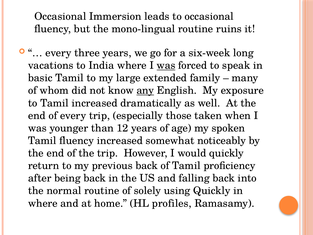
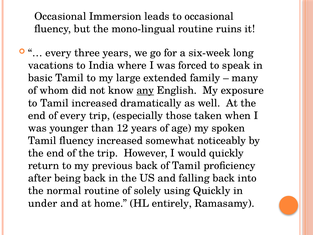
was at (166, 65) underline: present -> none
where at (43, 203): where -> under
profiles: profiles -> entirely
